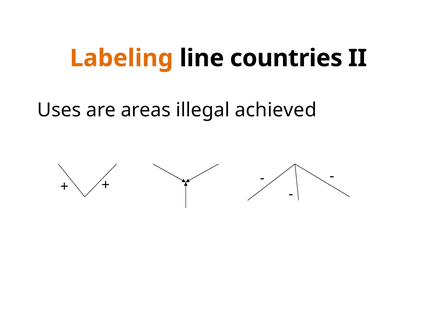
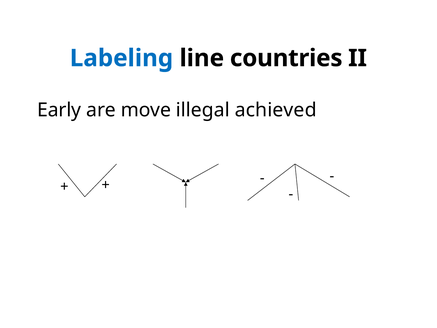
Labeling colour: orange -> blue
Uses: Uses -> Early
areas: areas -> move
